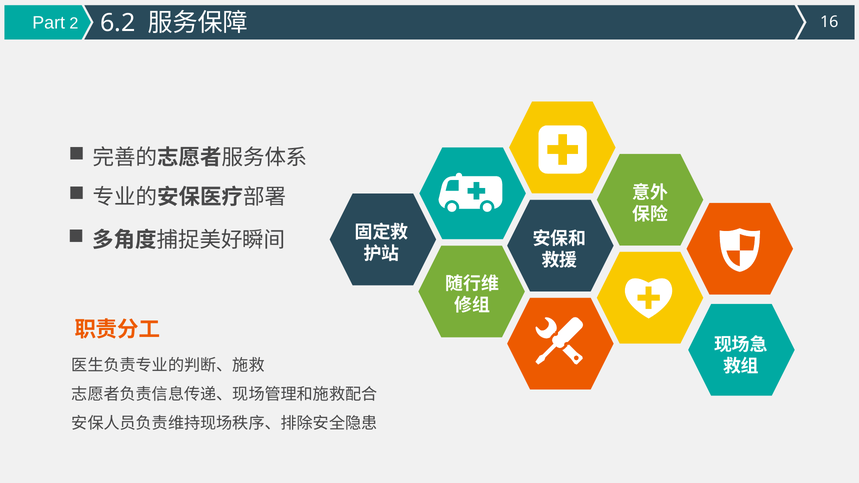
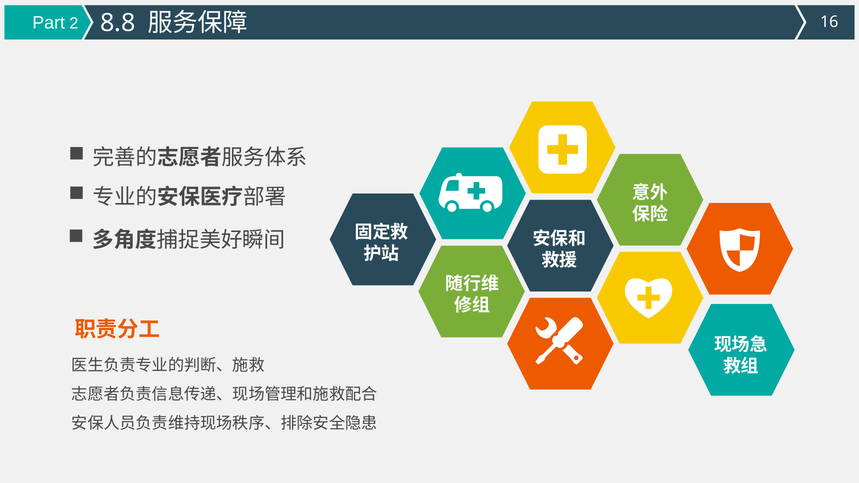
6.2: 6.2 -> 8.8
